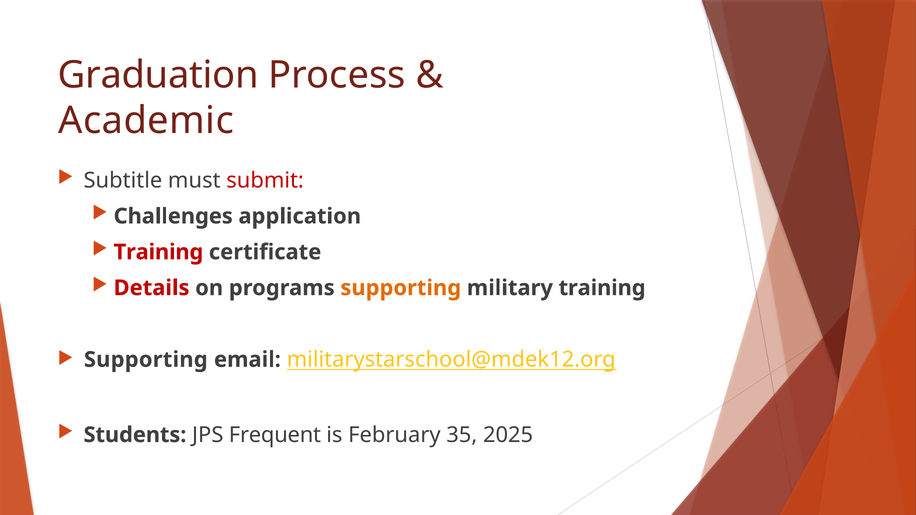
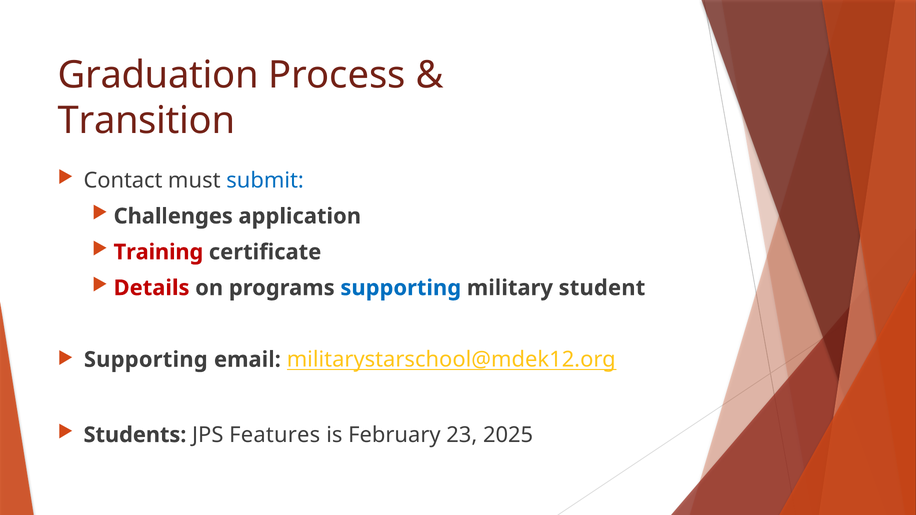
Academic: Academic -> Transition
Subtitle: Subtitle -> Contact
submit colour: red -> blue
supporting at (401, 288) colour: orange -> blue
military training: training -> student
Frequent: Frequent -> Features
35: 35 -> 23
